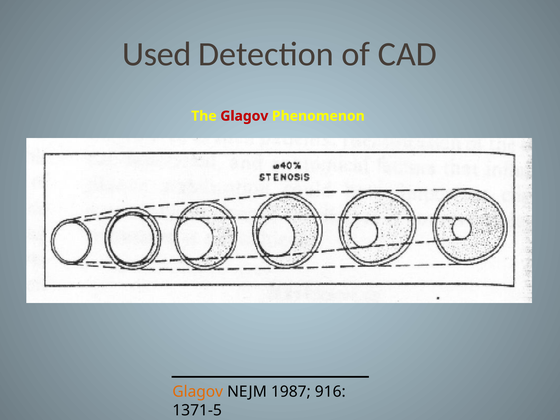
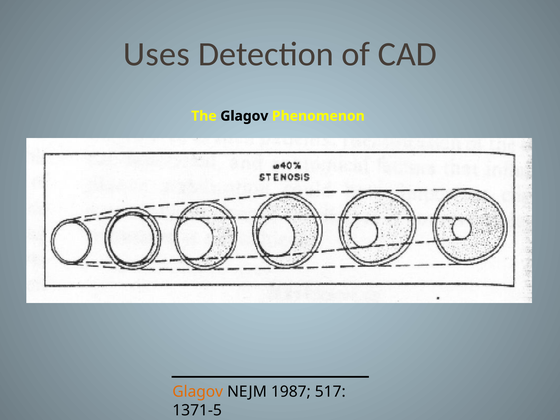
Used: Used -> Uses
Glagov at (244, 116) colour: red -> black
916: 916 -> 517
